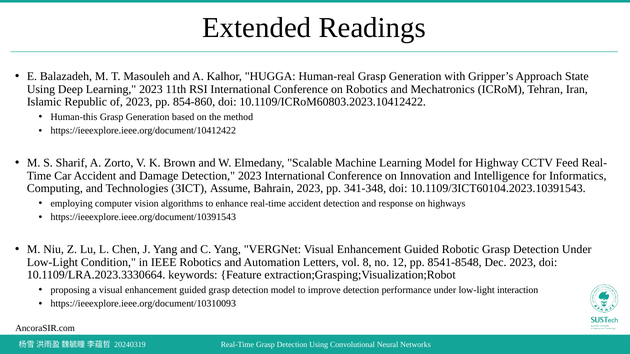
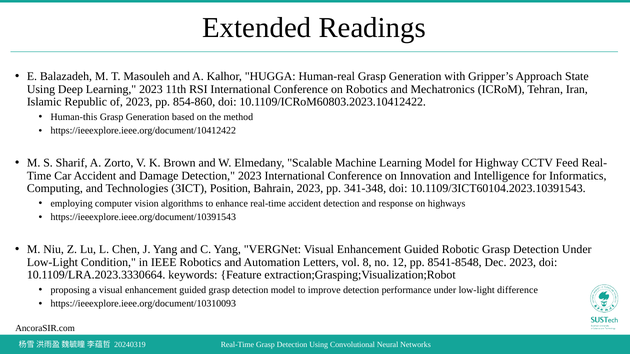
Assume: Assume -> Position
interaction: interaction -> difference
